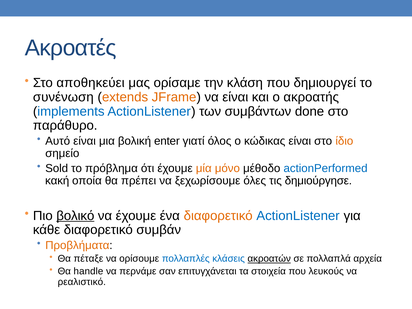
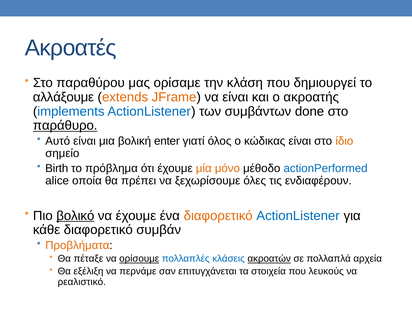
αποθηκεύει: αποθηκεύει -> παραθύρου
συνένωση: συνένωση -> αλλάξουμε
παράθυρο underline: none -> present
Sold: Sold -> Birth
κακή: κακή -> alice
δημιούργησε: δημιούργησε -> ενδιαφέρουν
ορίσουμε underline: none -> present
handle: handle -> εξέλιξη
